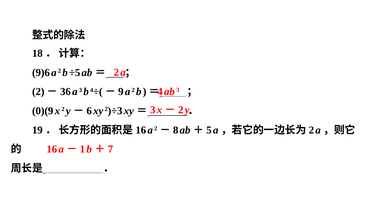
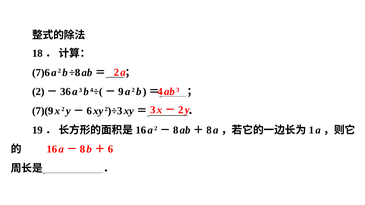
9)6: 9)6 -> 7)6
÷5: ÷5 -> ÷8
0)(9: 0)(9 -> 7)(9
5 at (209, 130): 5 -> 8
2 at (311, 130): 2 -> 1
1 at (82, 149): 1 -> 8
7 at (110, 149): 7 -> 6
